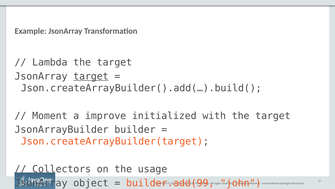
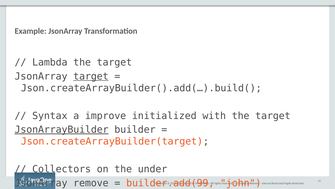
Moment: Moment -> Syntax
JsonArrayBuilder underline: none -> present
usage: usage -> under
object: object -> remove
